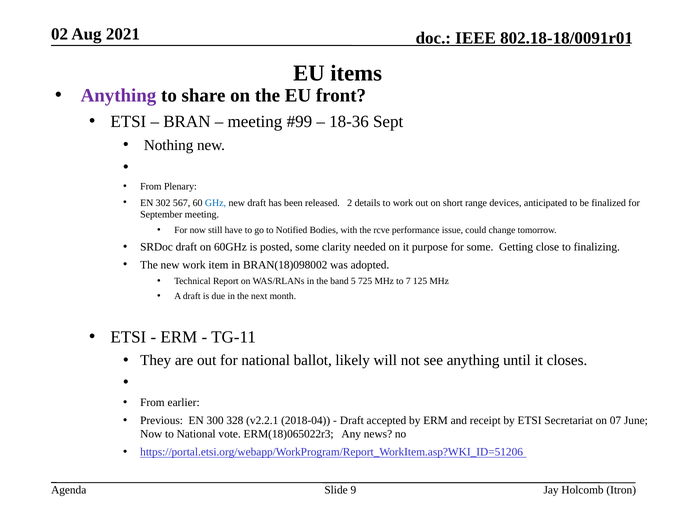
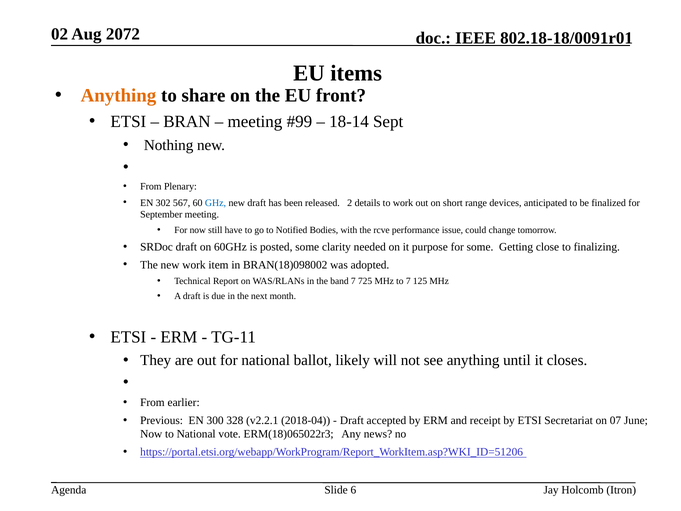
2021: 2021 -> 2072
Anything at (118, 96) colour: purple -> orange
18-36: 18-36 -> 18-14
band 5: 5 -> 7
9: 9 -> 6
